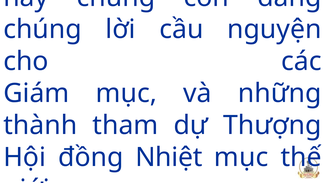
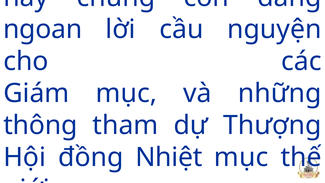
chúng at (43, 29): chúng -> ngoan
thành: thành -> thông
